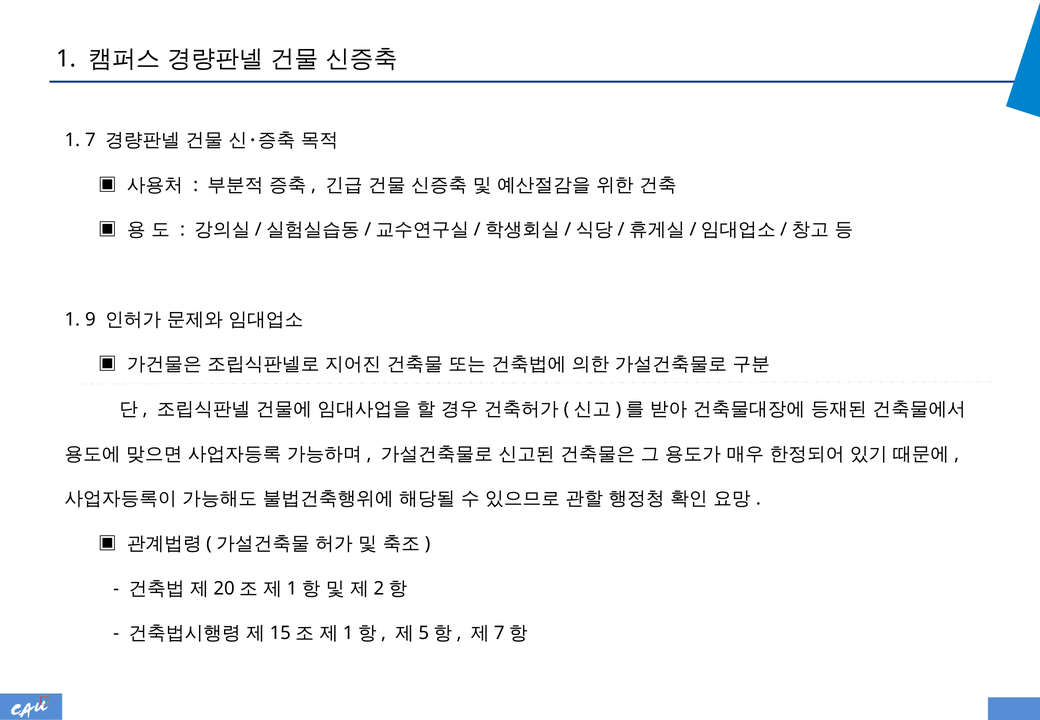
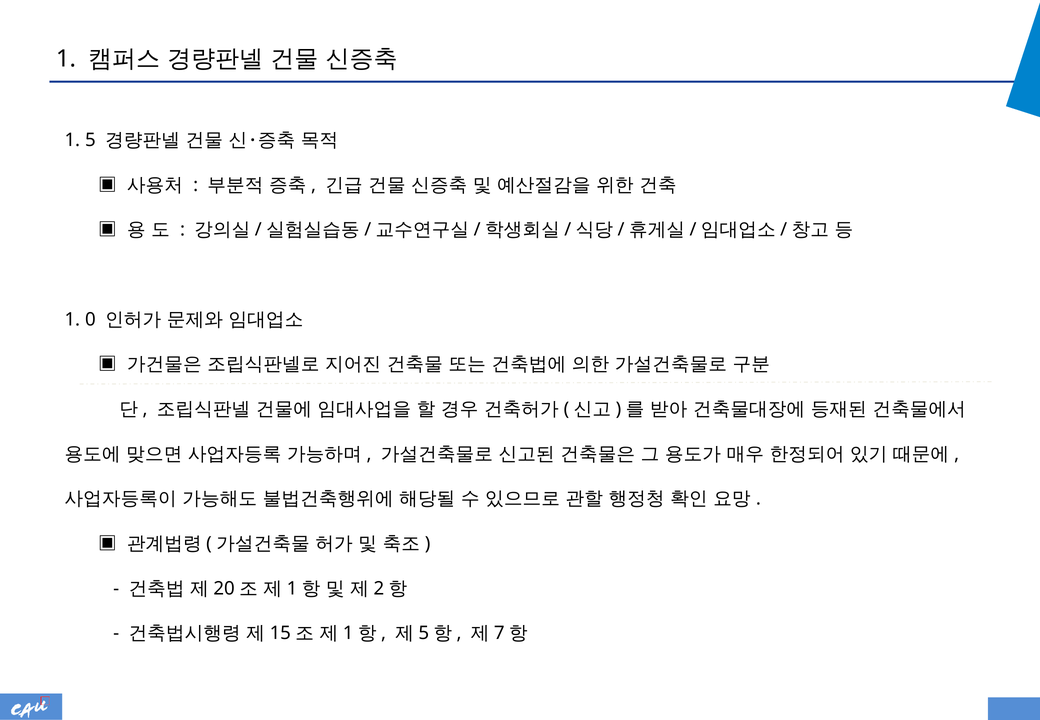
7: 7 -> 5
9: 9 -> 0
